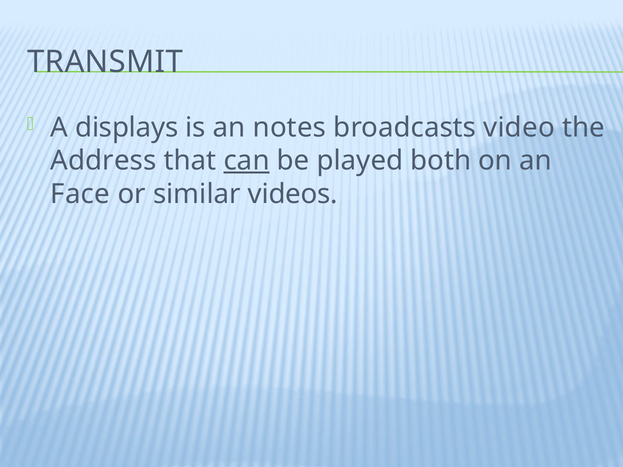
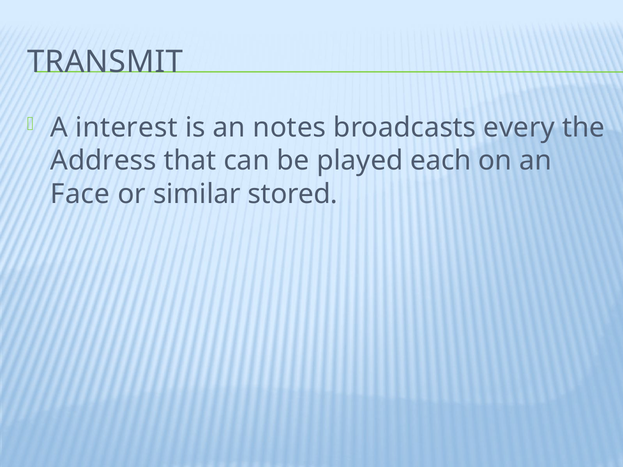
displays: displays -> interest
video: video -> every
can underline: present -> none
both: both -> each
videos: videos -> stored
